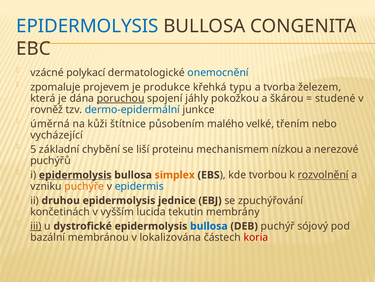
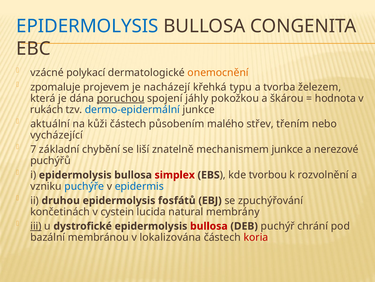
onemocnění colour: blue -> orange
produkce: produkce -> nacházejí
studené: studené -> hodnota
rovněž: rovněž -> rukách
úměrná: úměrná -> aktuální
kůži štítnice: štítnice -> částech
velké: velké -> střev
5: 5 -> 7
proteinu: proteinu -> znatelně
mechanismem nízkou: nízkou -> junkce
epidermolysis at (75, 175) underline: present -> none
simplex colour: orange -> red
rozvolnění underline: present -> none
puchýře colour: orange -> blue
jednice: jednice -> fosfátů
vyšším: vyšším -> cystein
tekutin: tekutin -> natural
bullosa at (209, 226) colour: blue -> red
sójový: sójový -> chrání
